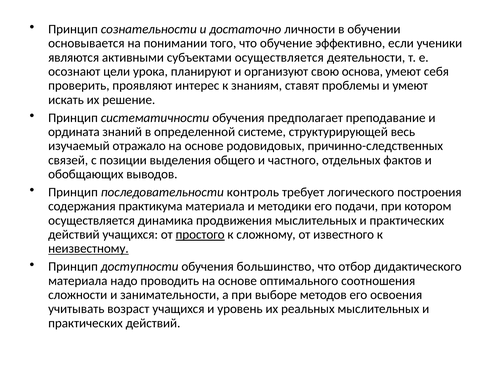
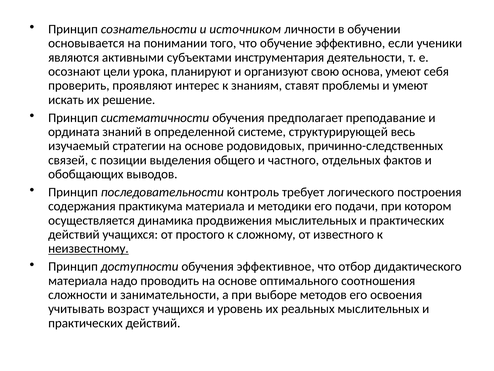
достаточно: достаточно -> источником
субъектами осуществляется: осуществляется -> инструментария
отражало: отражало -> стратегии
простого underline: present -> none
большинство: большинство -> эффективное
